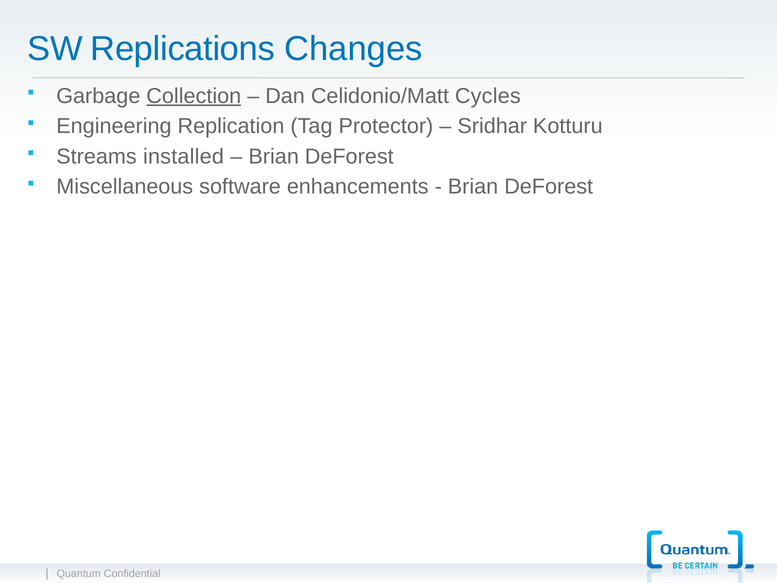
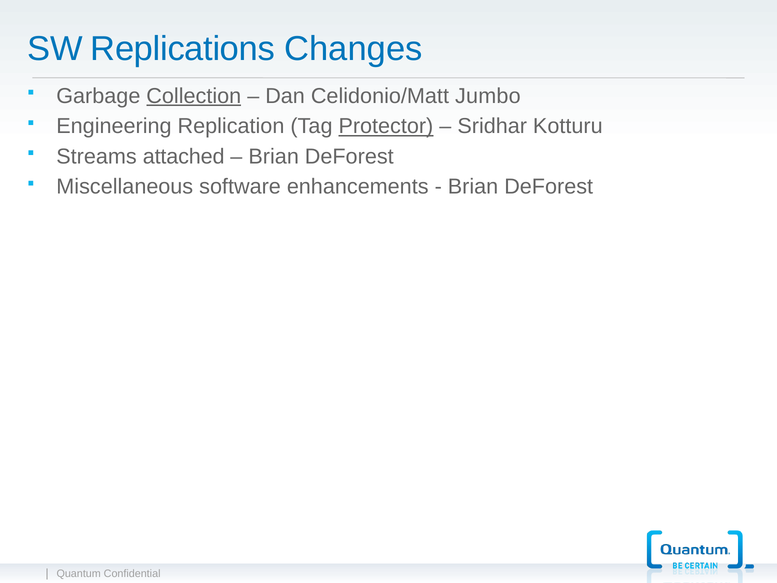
Cycles: Cycles -> Jumbo
Protector underline: none -> present
installed: installed -> attached
